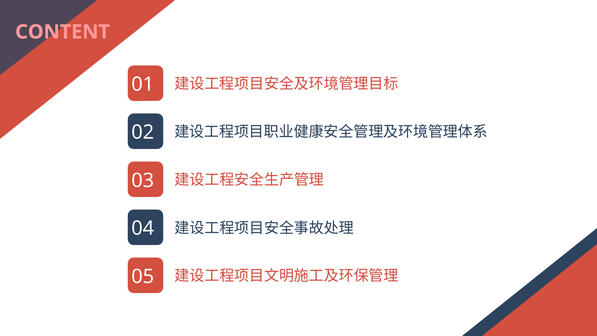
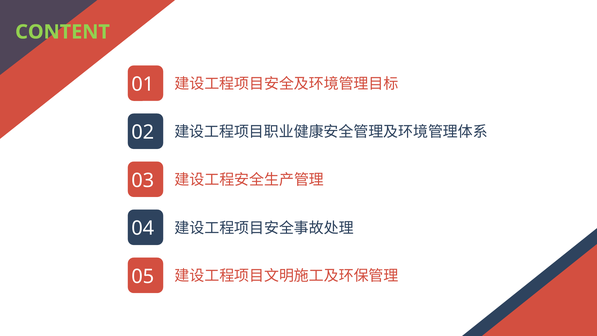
CONTENT colour: pink -> light green
